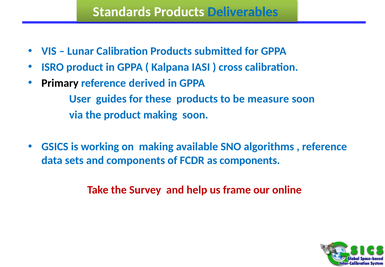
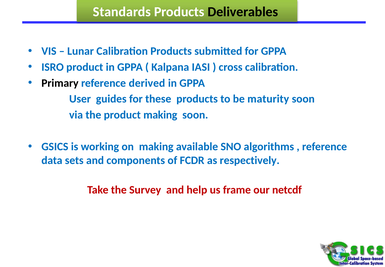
Deliverables colour: blue -> black
measure: measure -> maturity
as components: components -> respectively
online: online -> netcdf
